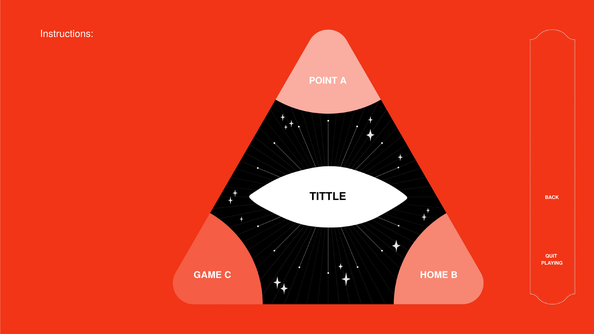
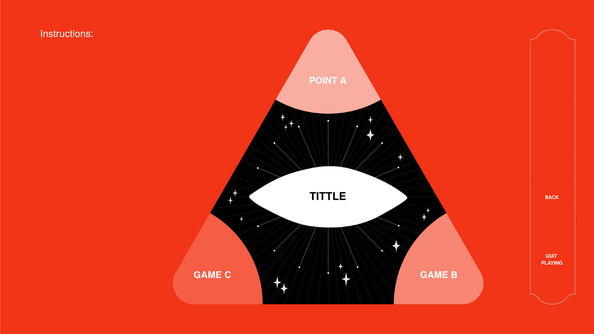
C HOME: HOME -> GAME
